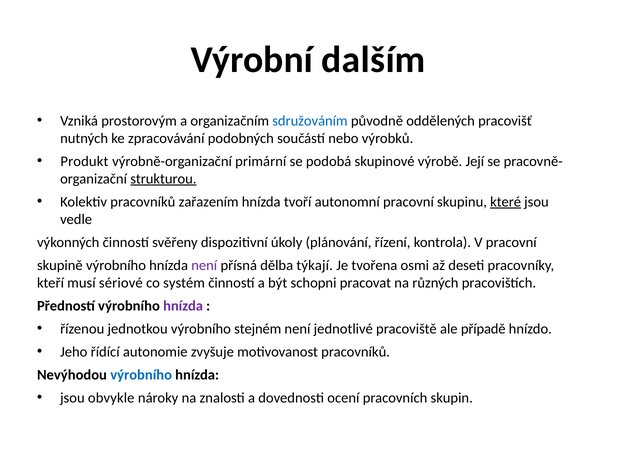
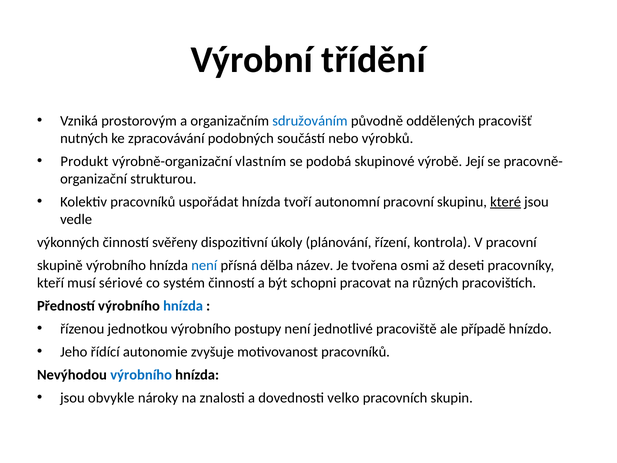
dalším: dalším -> třídění
primární: primární -> vlastním
strukturou underline: present -> none
zařazením: zařazením -> uspořádat
není at (204, 265) colour: purple -> blue
týkají: týkají -> název
hnízda at (183, 306) colour: purple -> blue
stejném: stejném -> postupy
ocení: ocení -> velko
